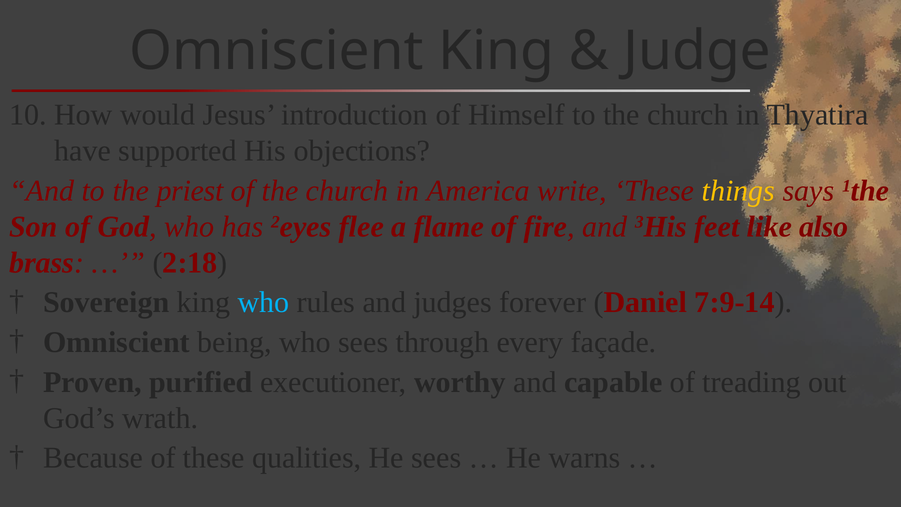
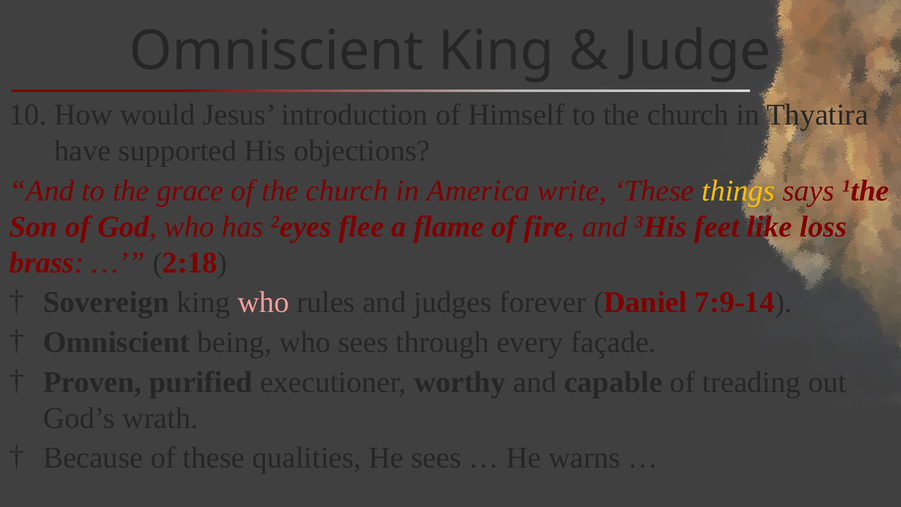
priest: priest -> grace
also: also -> loss
who at (263, 302) colour: light blue -> pink
